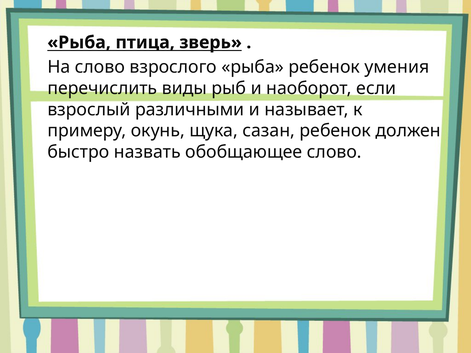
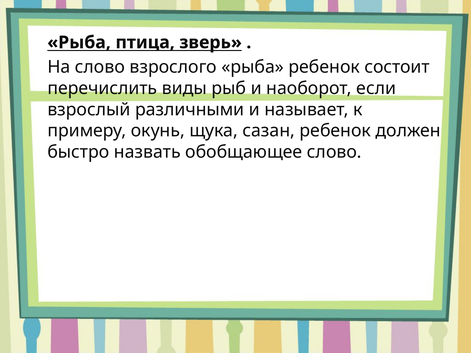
умения: умения -> состоит
